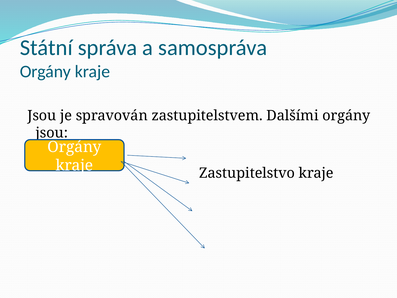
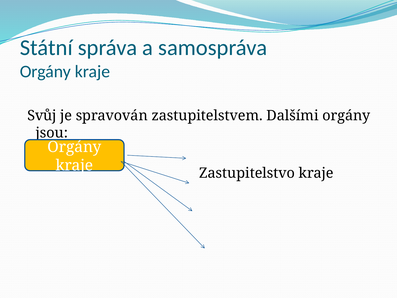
Jsou at (42, 116): Jsou -> Svůj
